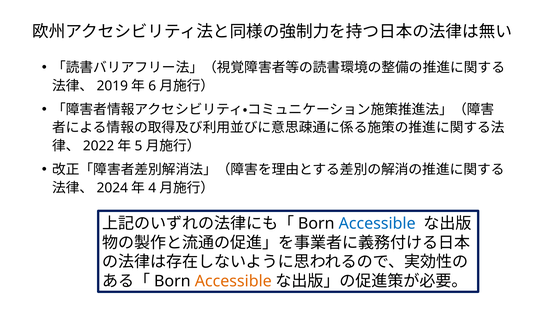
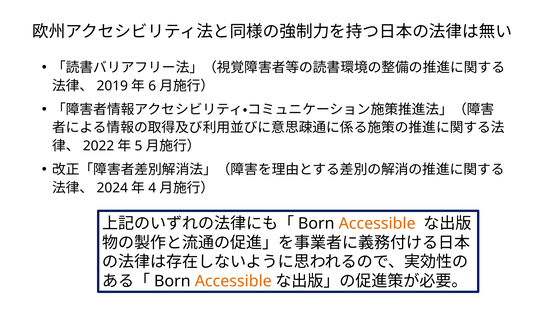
Accessible at (377, 223) colour: blue -> orange
